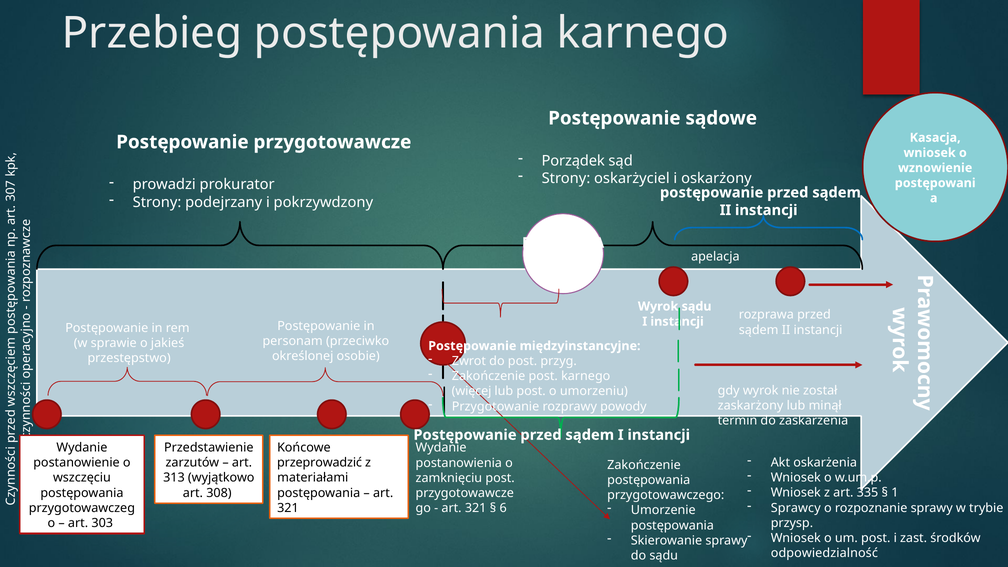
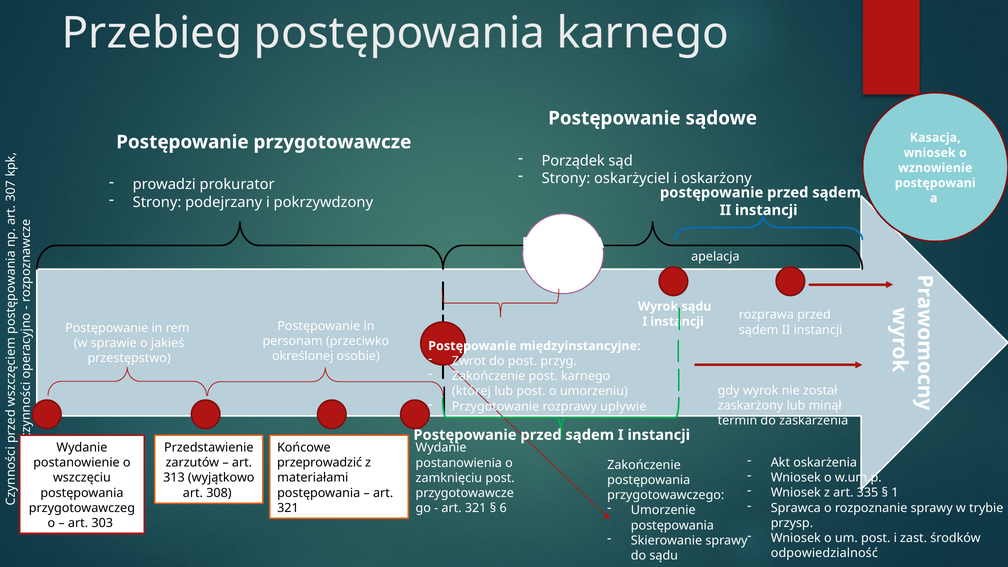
więcej: więcej -> której
powody: powody -> upływie
Sprawcy: Sprawcy -> Sprawca
